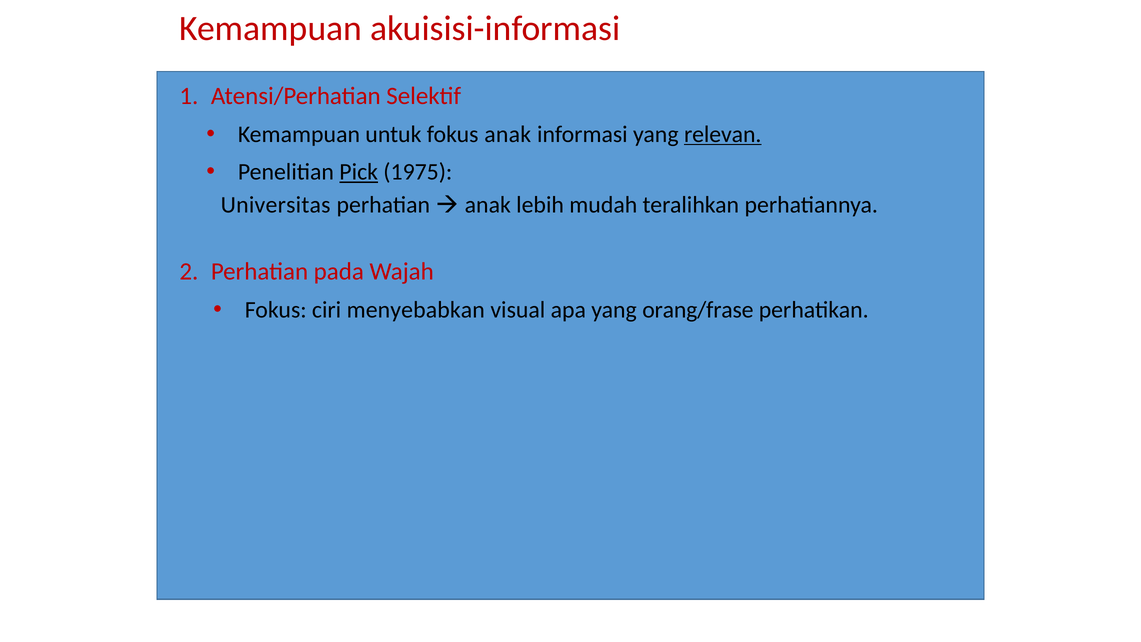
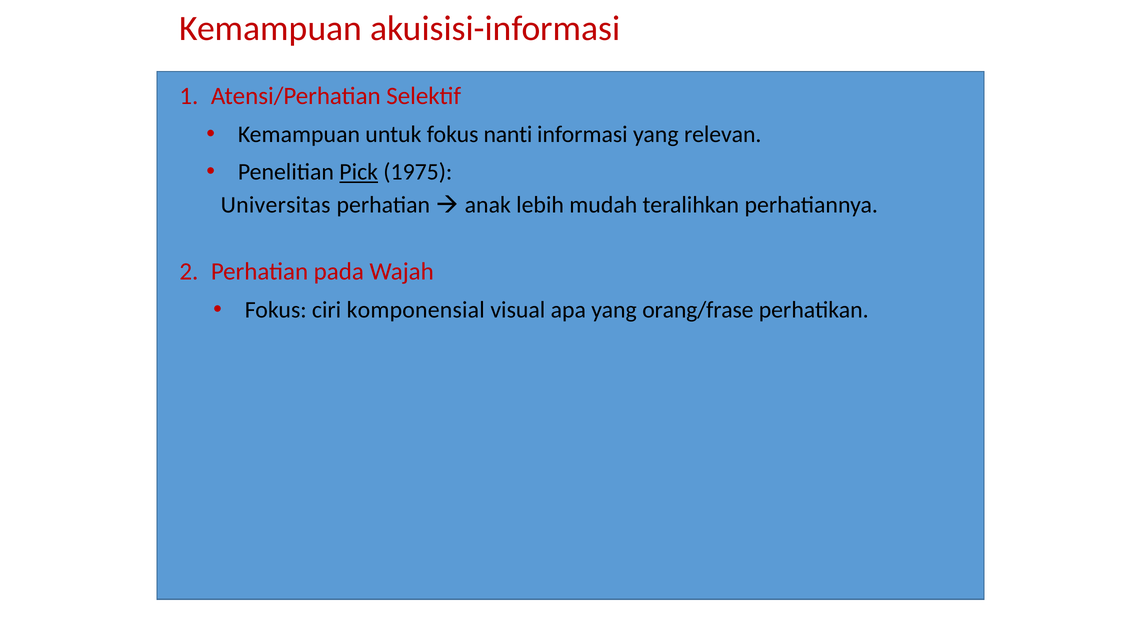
fokus anak: anak -> nanti
relevan underline: present -> none
menyebabkan: menyebabkan -> komponensial
